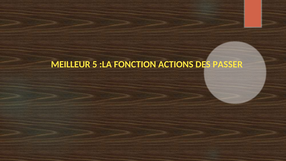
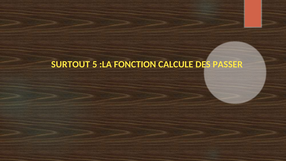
MEILLEUR: MEILLEUR -> SURTOUT
ACTIONS: ACTIONS -> CALCULE
